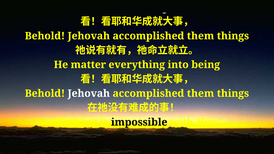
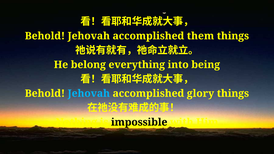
matter: matter -> belong
Jehovah at (89, 94) colour: white -> light blue
them at (200, 94): them -> glory
